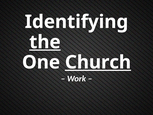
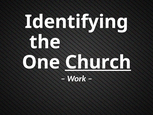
the underline: present -> none
